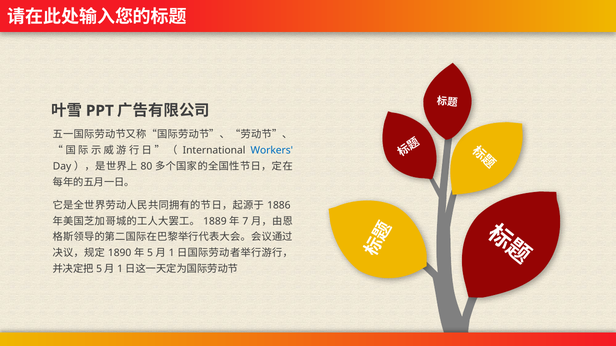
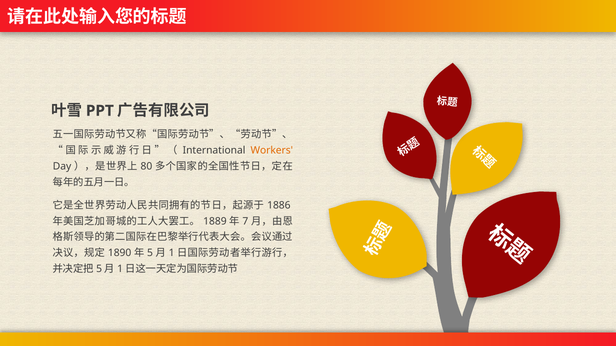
Workers colour: blue -> orange
